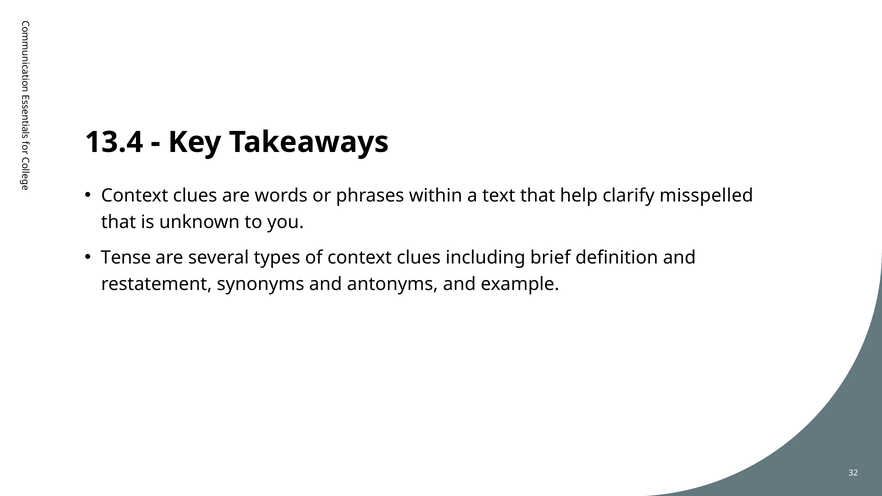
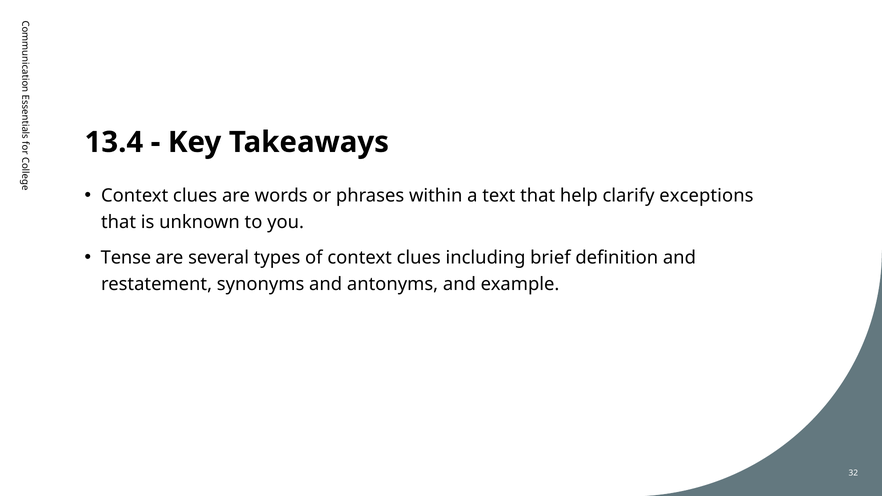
misspelled: misspelled -> exceptions
